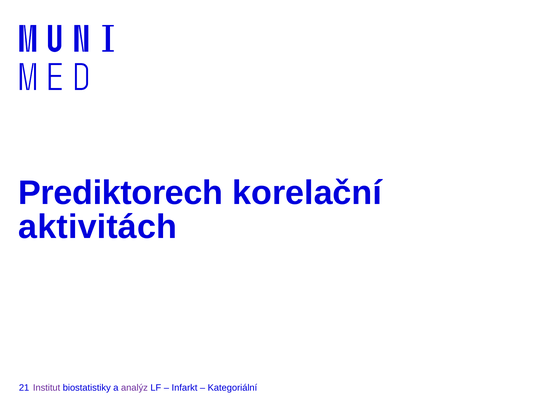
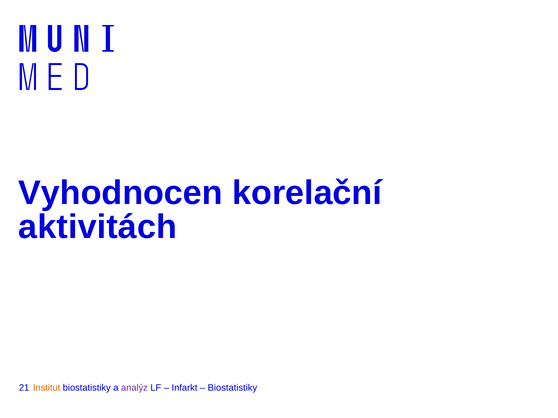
Prediktorech: Prediktorech -> Vyhodnocen
Institut colour: purple -> orange
Kategoriální at (232, 388): Kategoriální -> Biostatistiky
